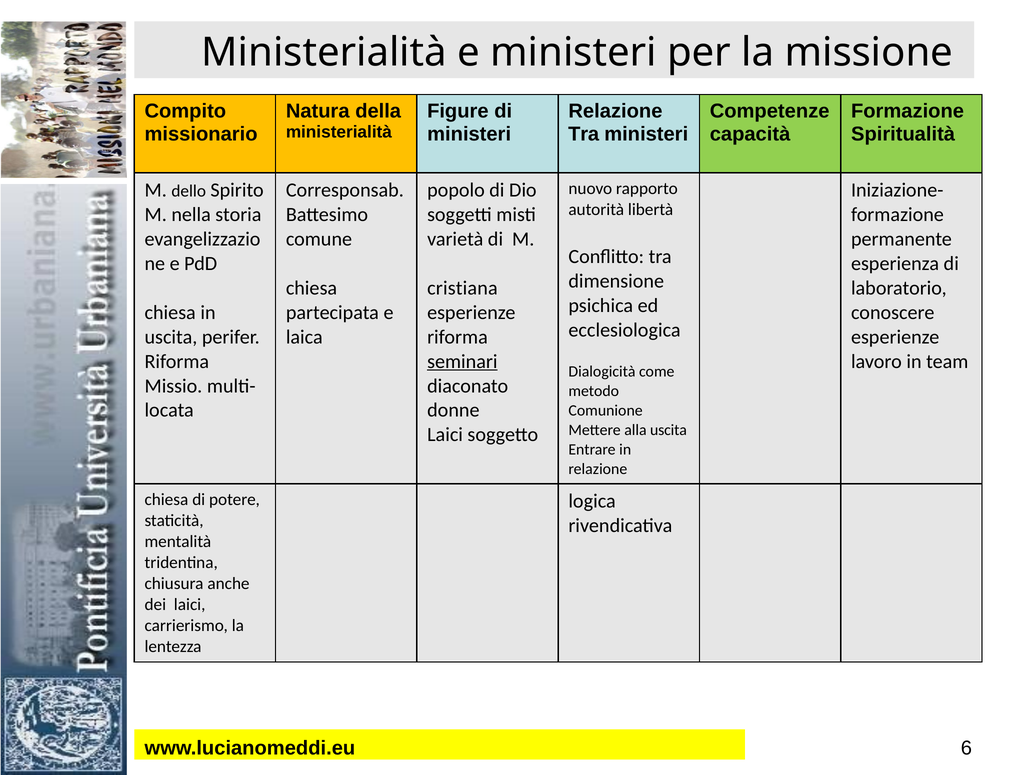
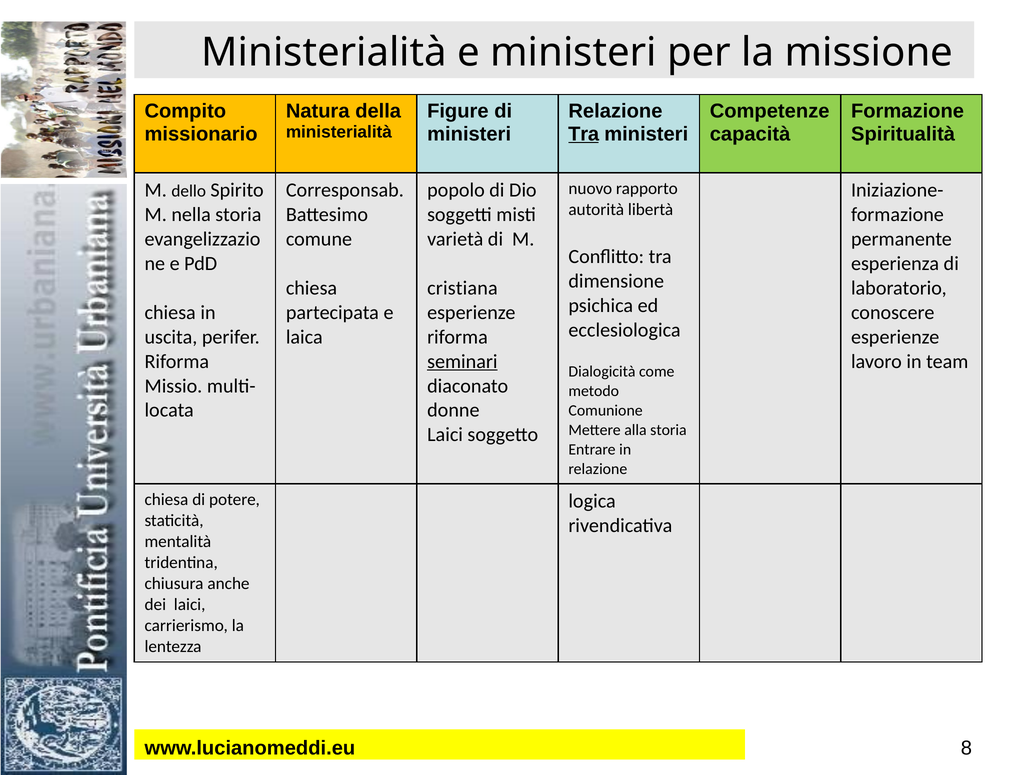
Tra at (584, 134) underline: none -> present
alla uscita: uscita -> storia
6: 6 -> 8
